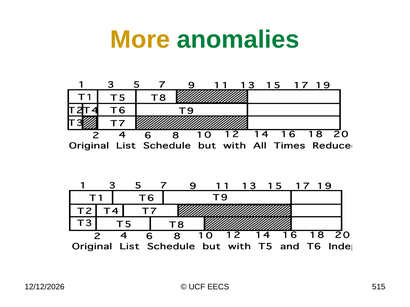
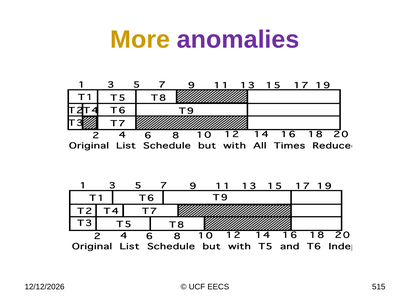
anomalies colour: green -> purple
